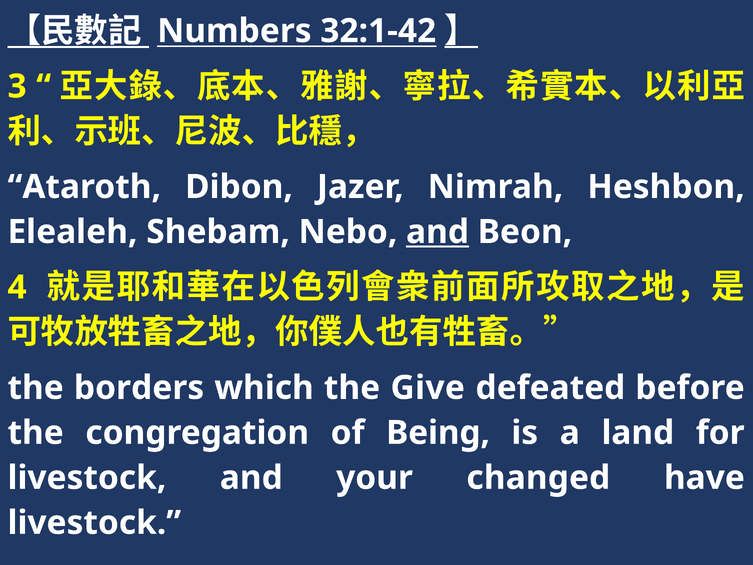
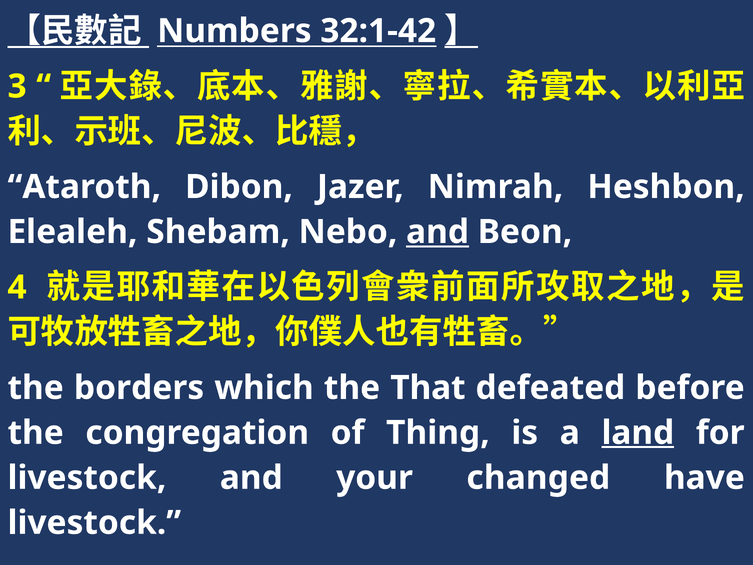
Give: Give -> That
Being: Being -> Thing
land underline: none -> present
